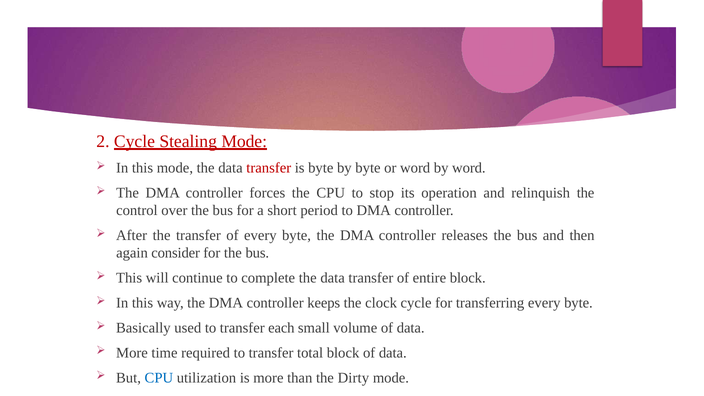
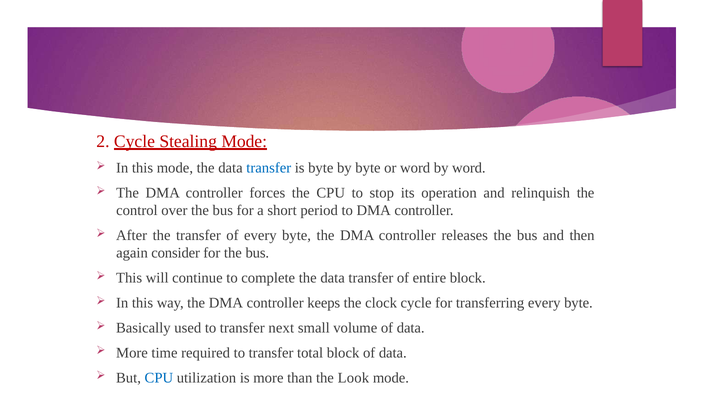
transfer at (269, 168) colour: red -> blue
each: each -> next
Dirty: Dirty -> Look
